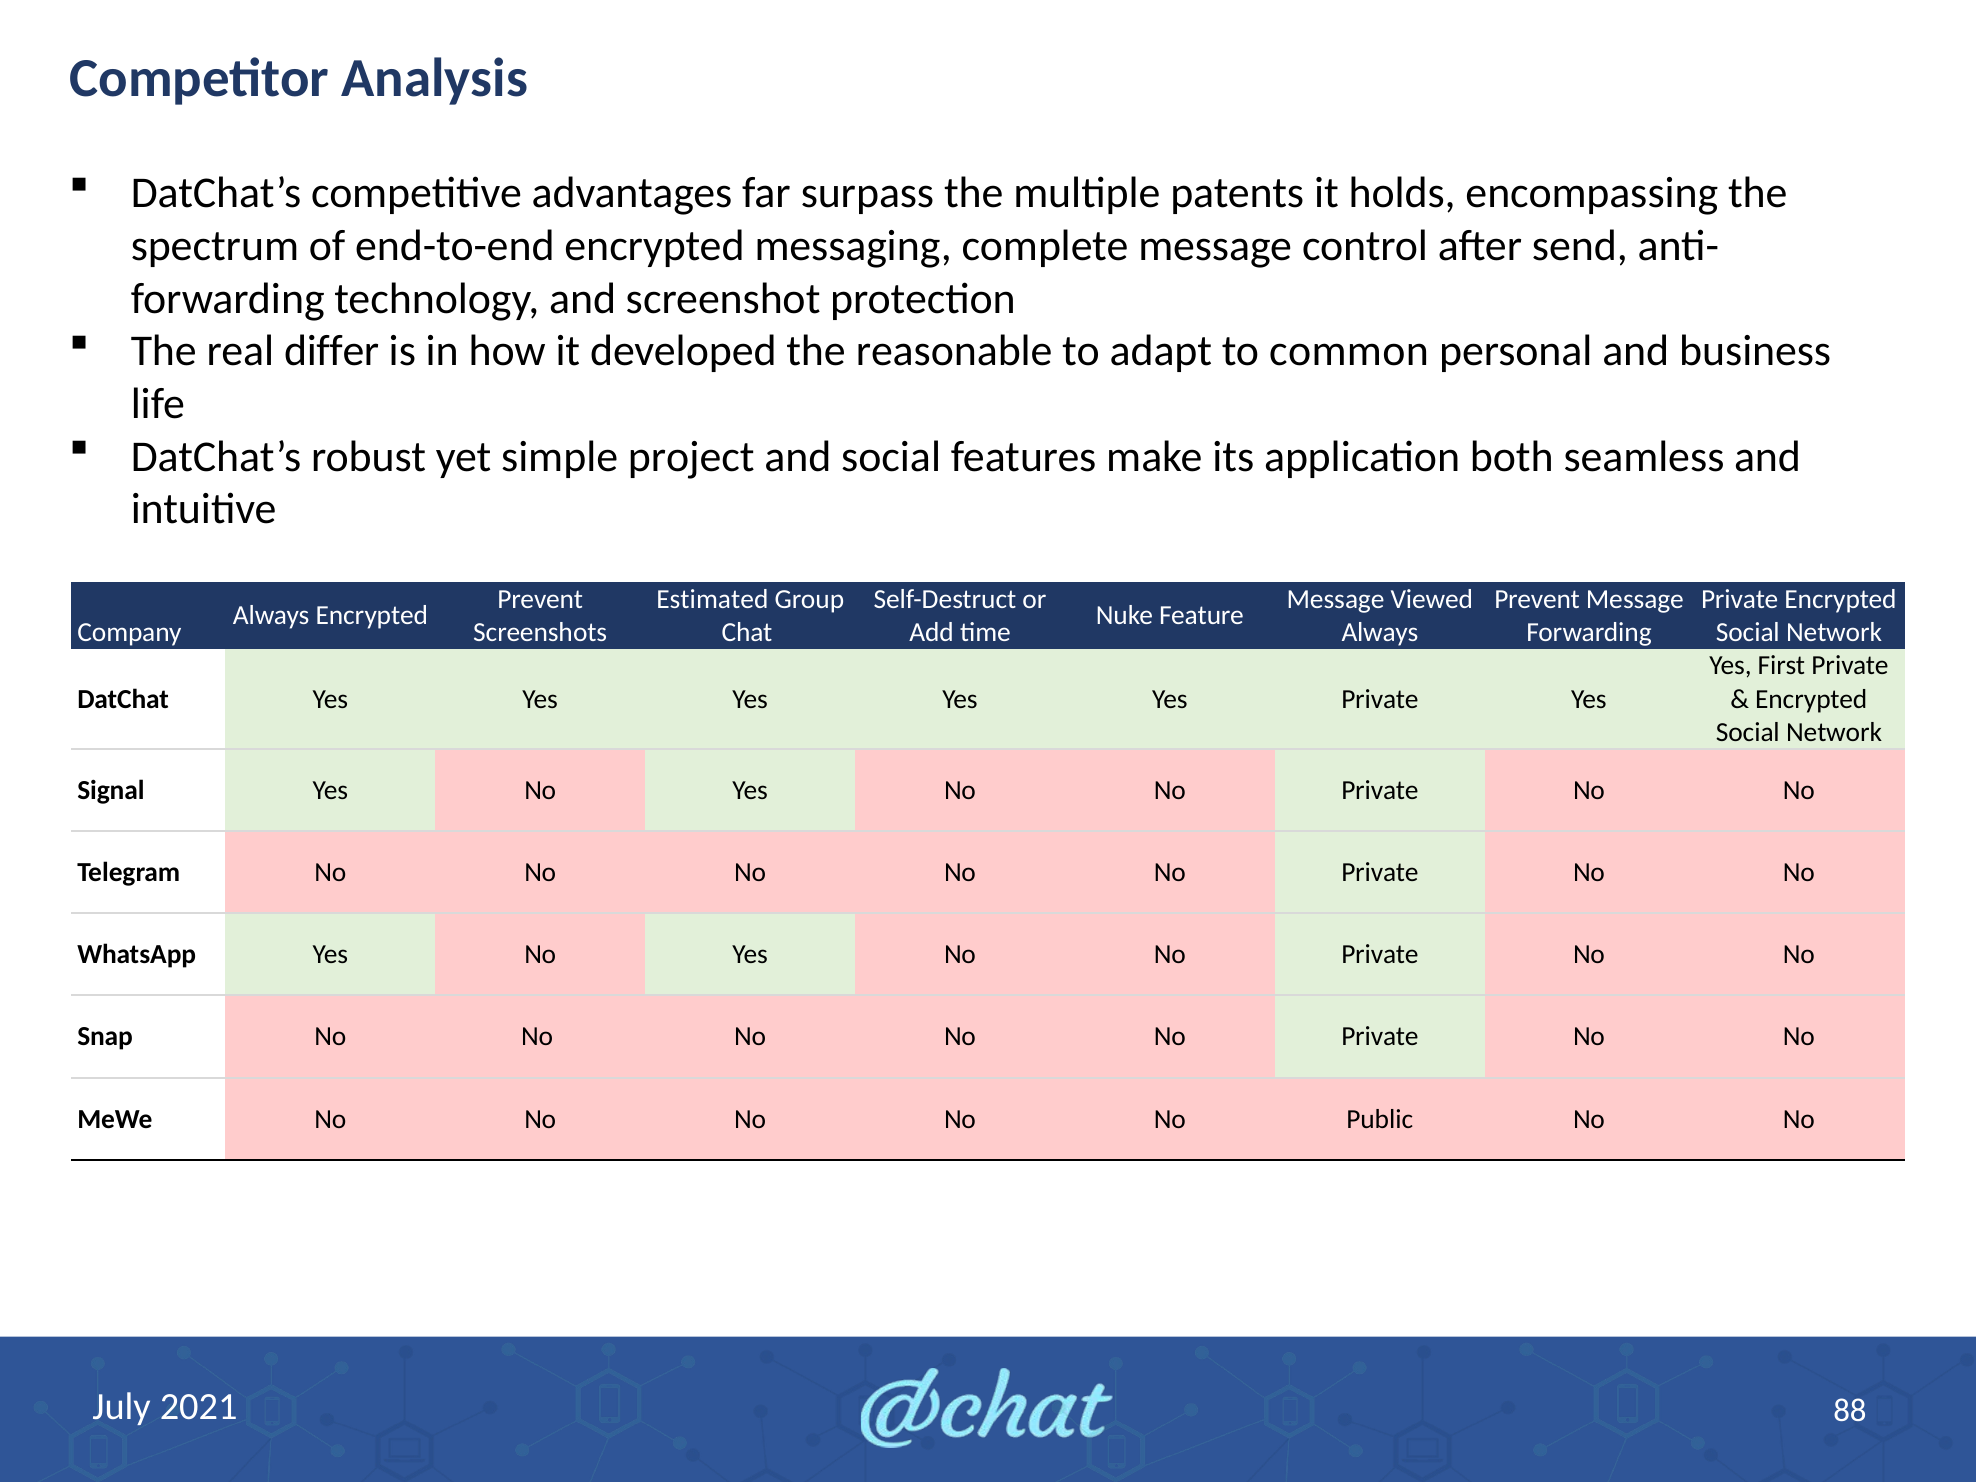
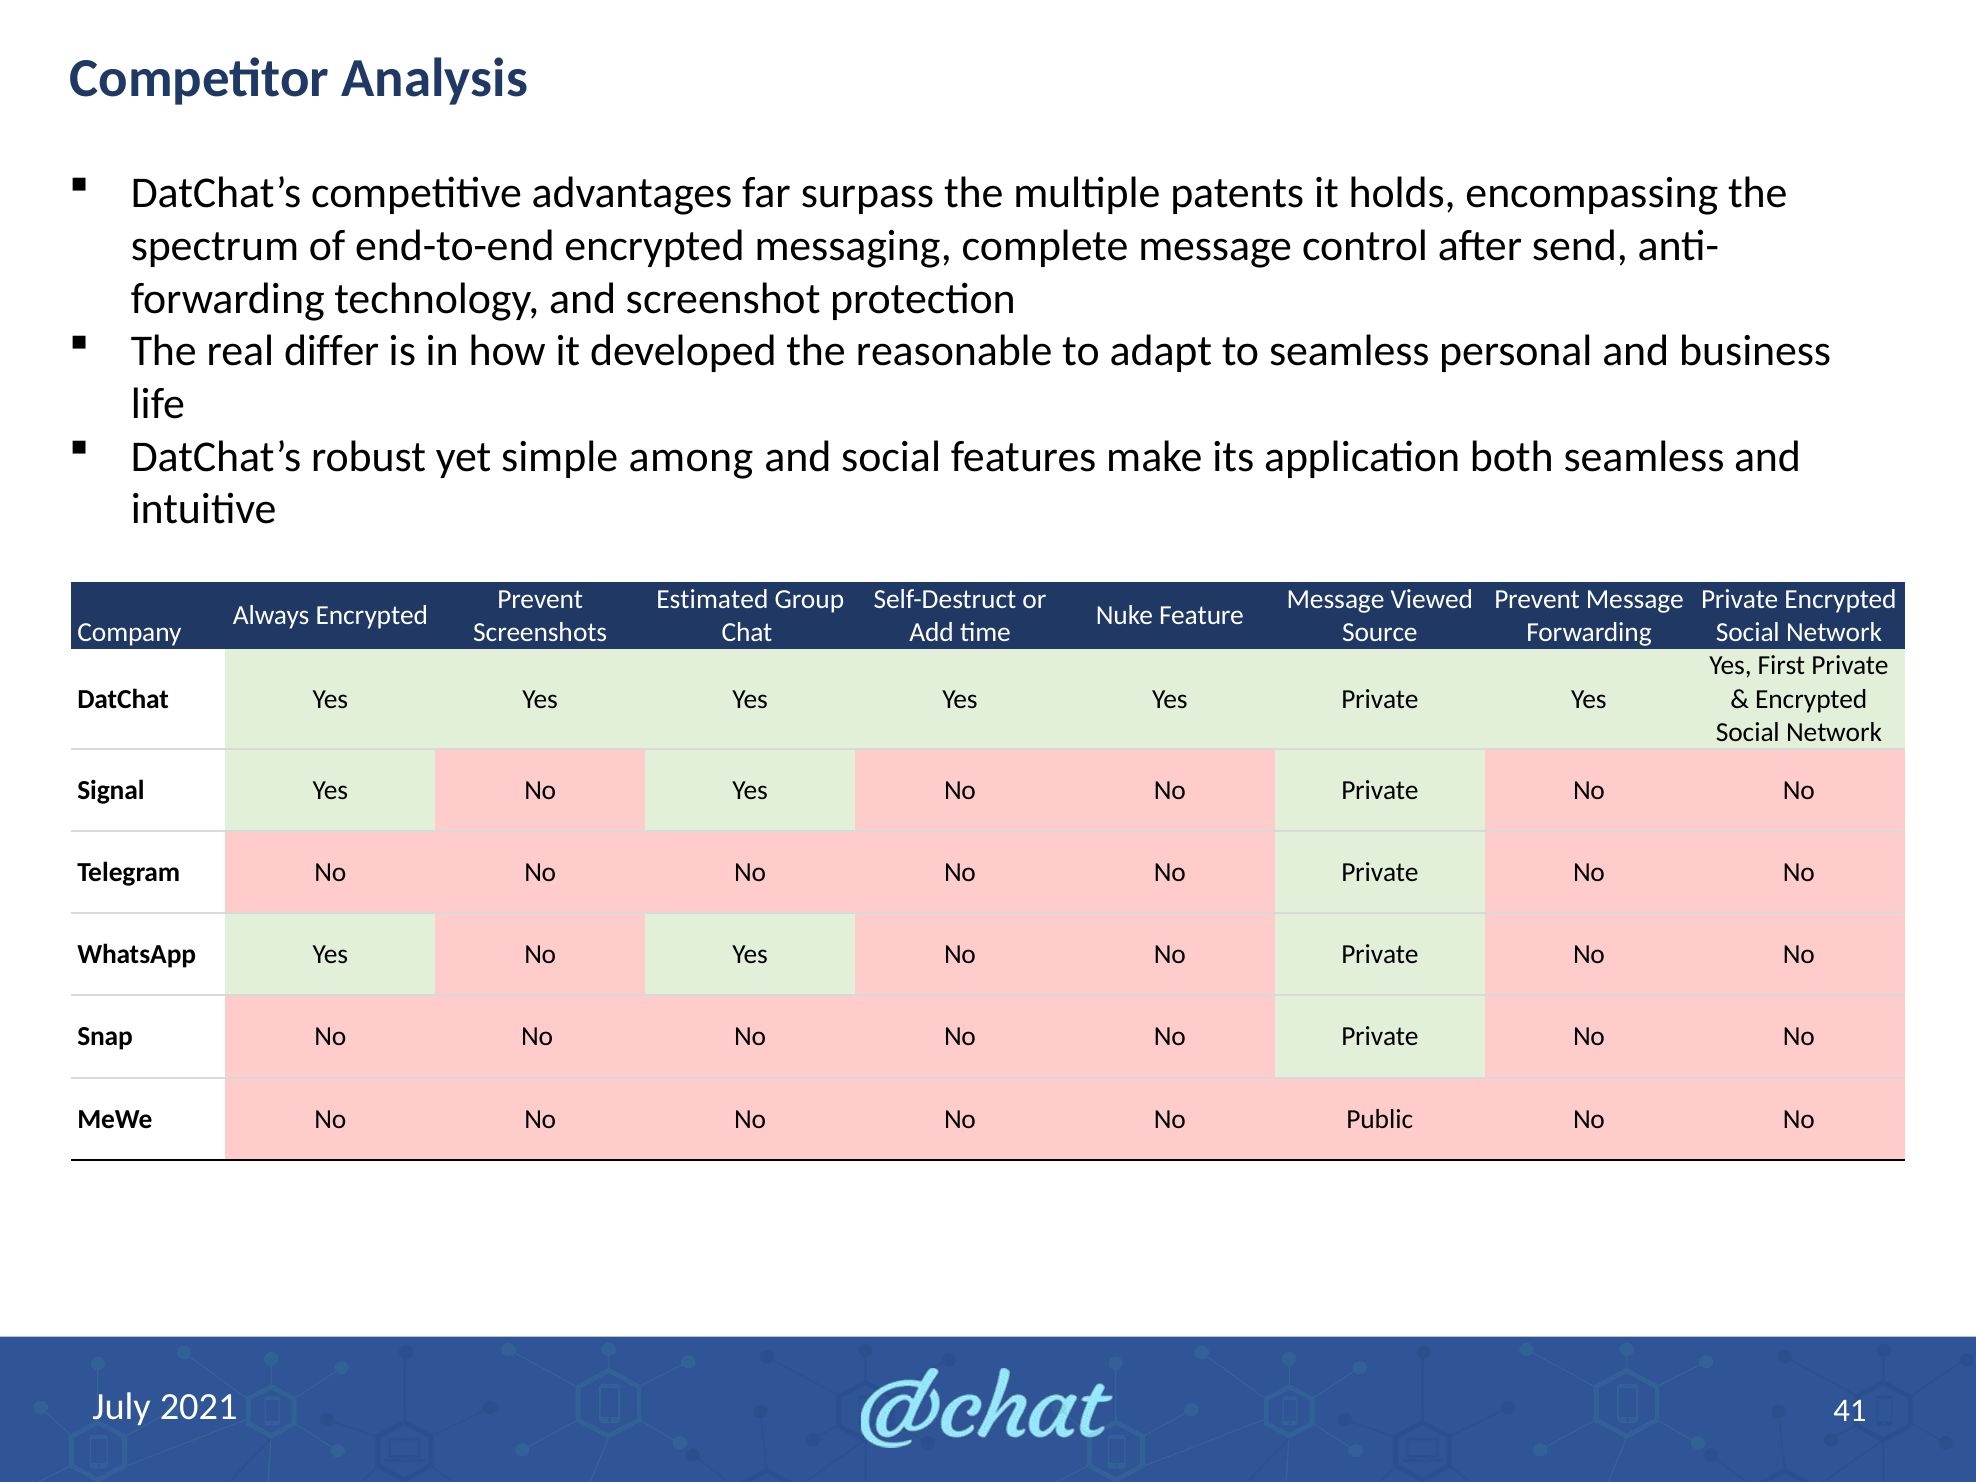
to common: common -> seamless
project: project -> among
Always at (1380, 632): Always -> Source
88: 88 -> 41
